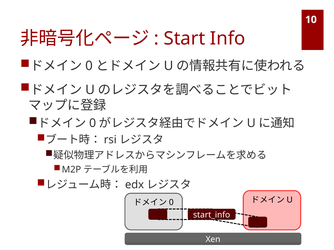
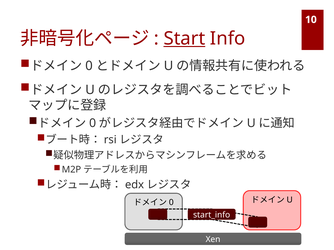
Start underline: none -> present
